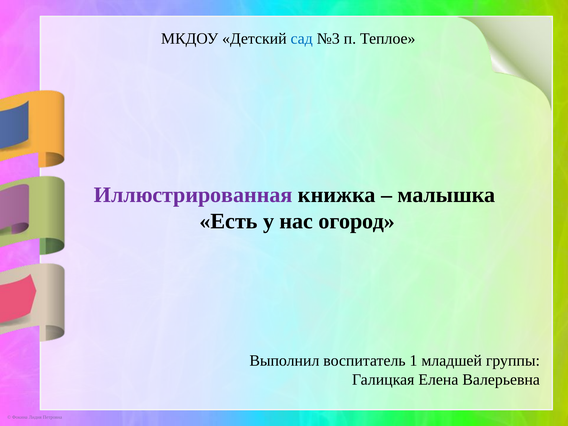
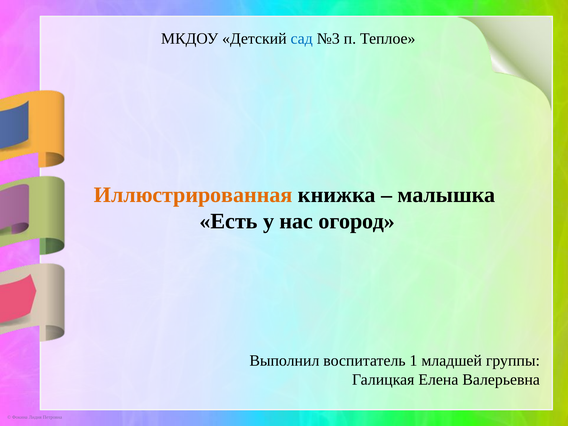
Иллюстрированная colour: purple -> orange
